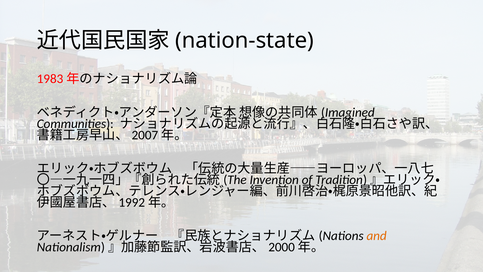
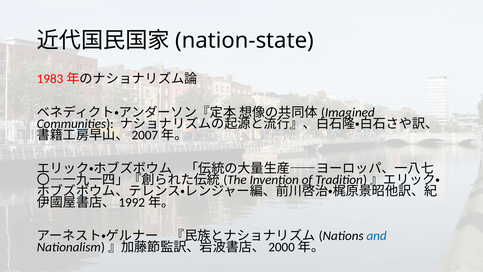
and colour: orange -> blue
